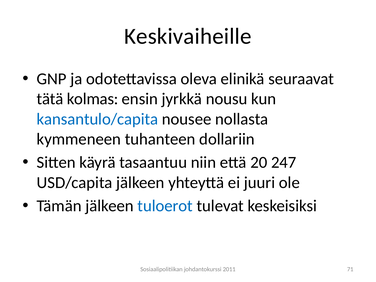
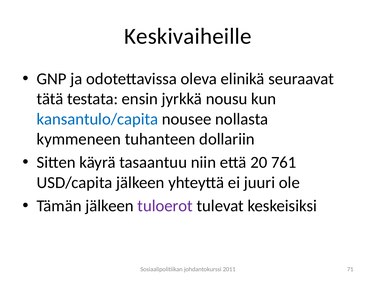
kolmas: kolmas -> testata
247: 247 -> 761
tuloerot colour: blue -> purple
